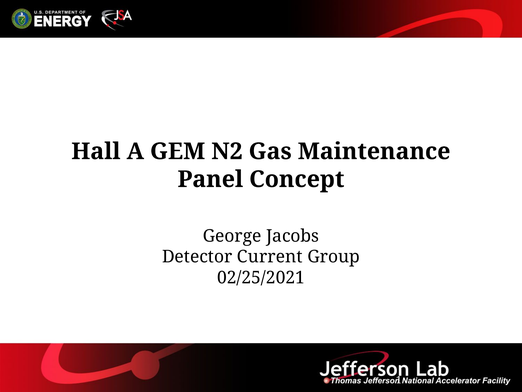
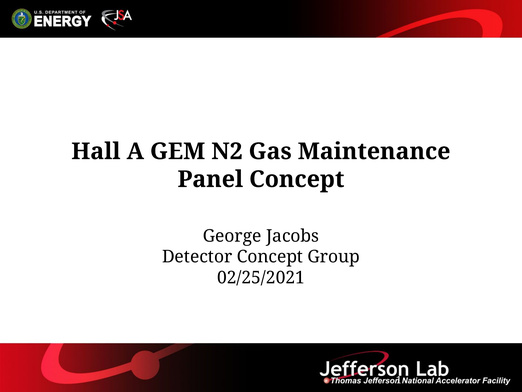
Detector Current: Current -> Concept
